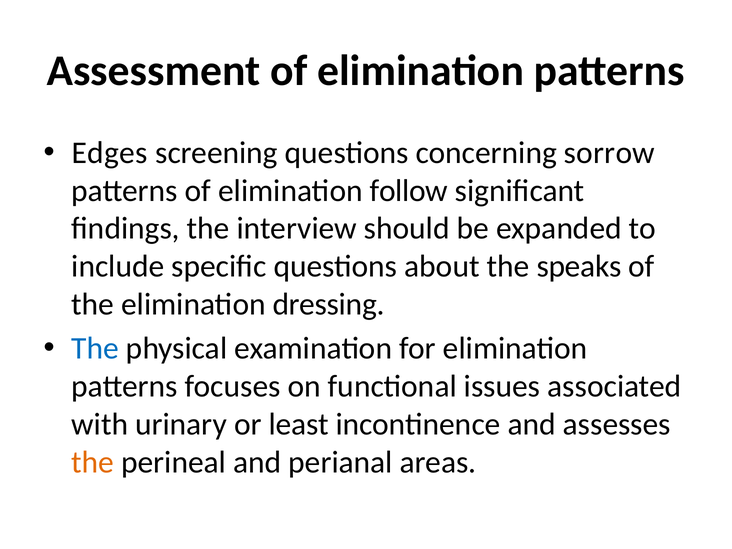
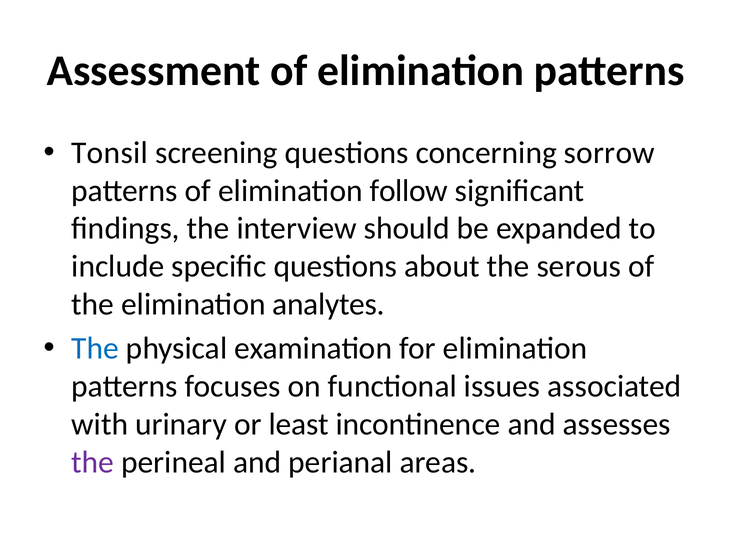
Edges: Edges -> Tonsil
speaks: speaks -> serous
dressing: dressing -> analytes
the at (93, 462) colour: orange -> purple
